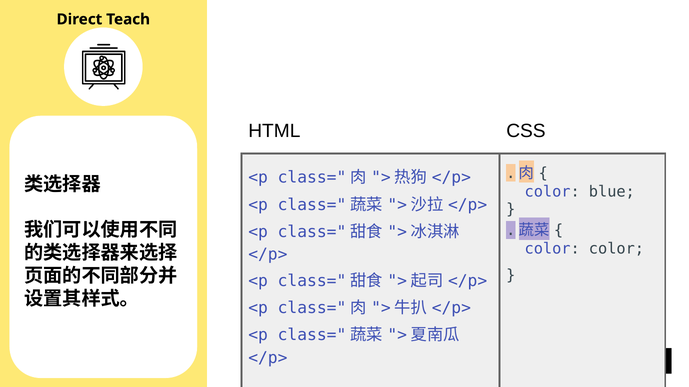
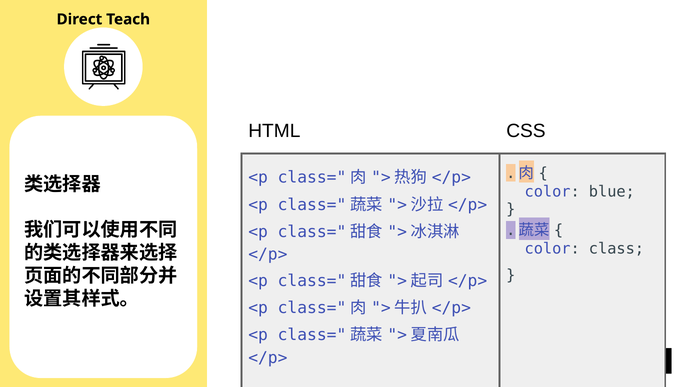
color color: color -> class
